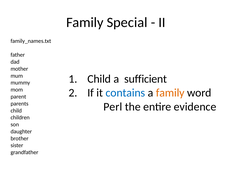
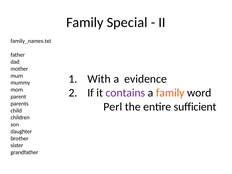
Child at (99, 79): Child -> With
sufficient: sufficient -> evidence
contains colour: blue -> purple
evidence: evidence -> sufficient
